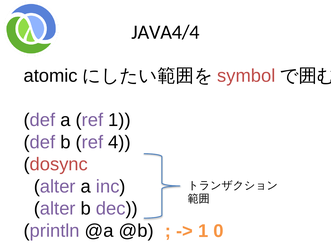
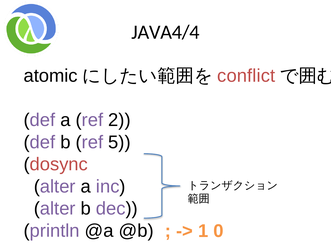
symbol: symbol -> conflict
ref 1: 1 -> 2
4: 4 -> 5
